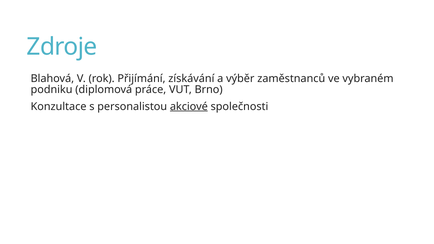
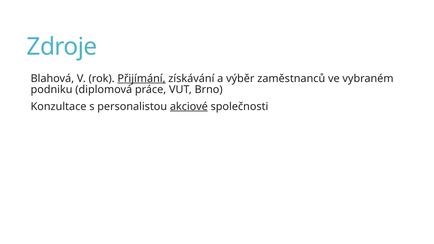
Přijímání underline: none -> present
